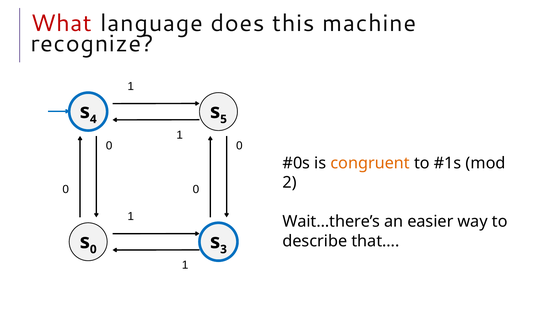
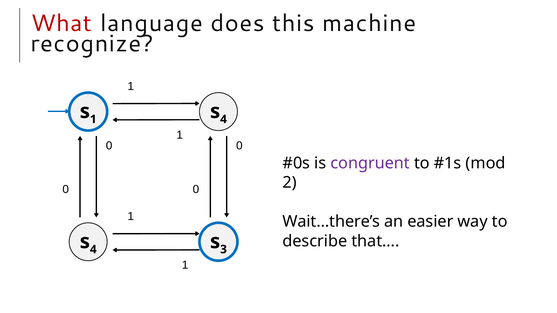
4 at (93, 119): 4 -> 1
5 at (224, 119): 5 -> 4
congruent colour: orange -> purple
0 at (93, 250): 0 -> 4
